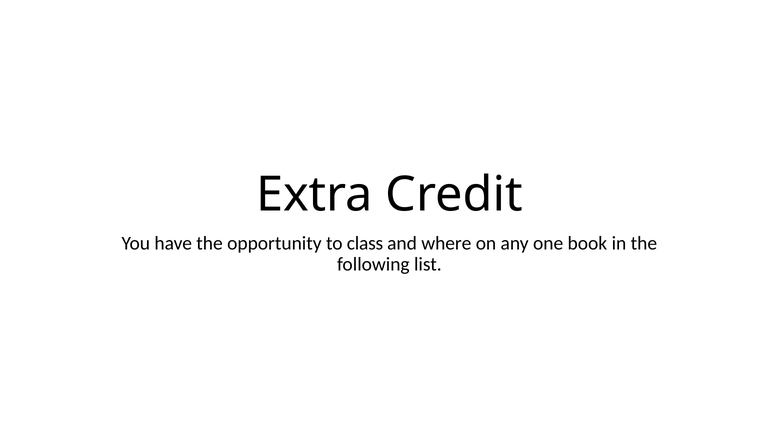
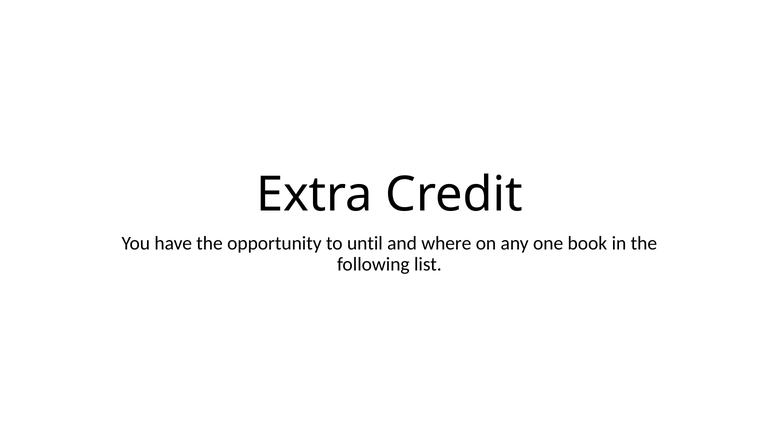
class: class -> until
